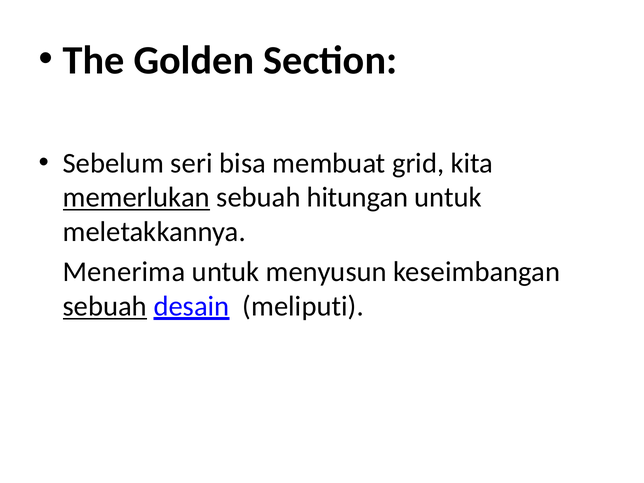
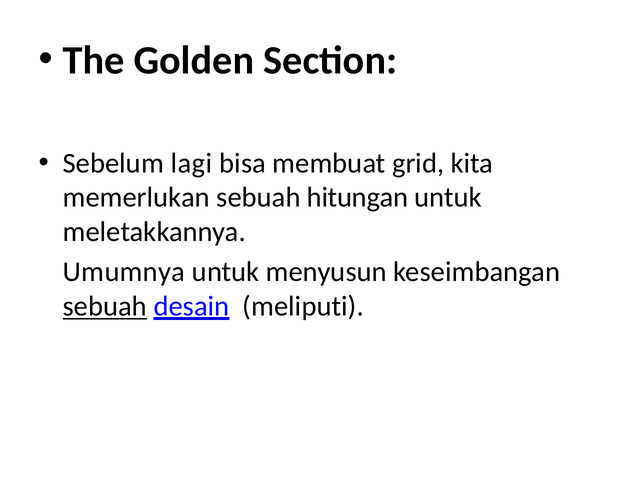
seri: seri -> lagi
memerlukan underline: present -> none
Menerima: Menerima -> Umumnya
